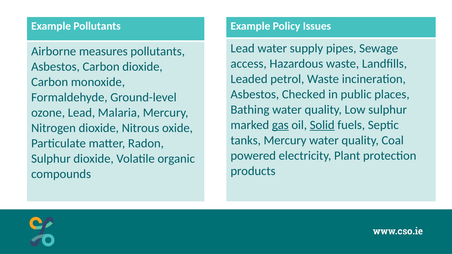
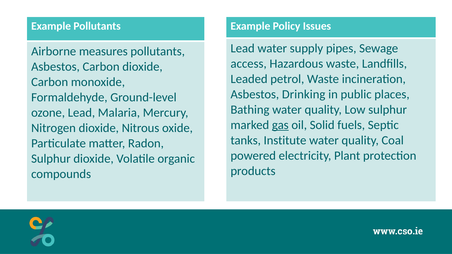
Checked: Checked -> Drinking
Solid underline: present -> none
tanks Mercury: Mercury -> Institute
